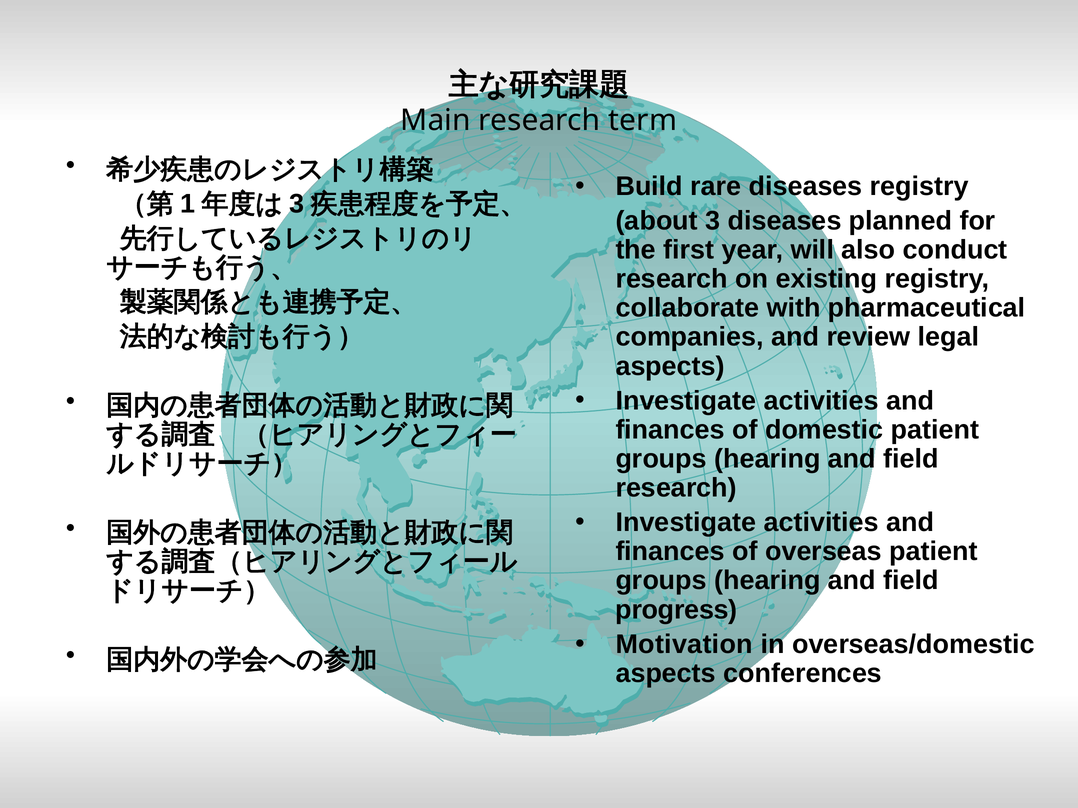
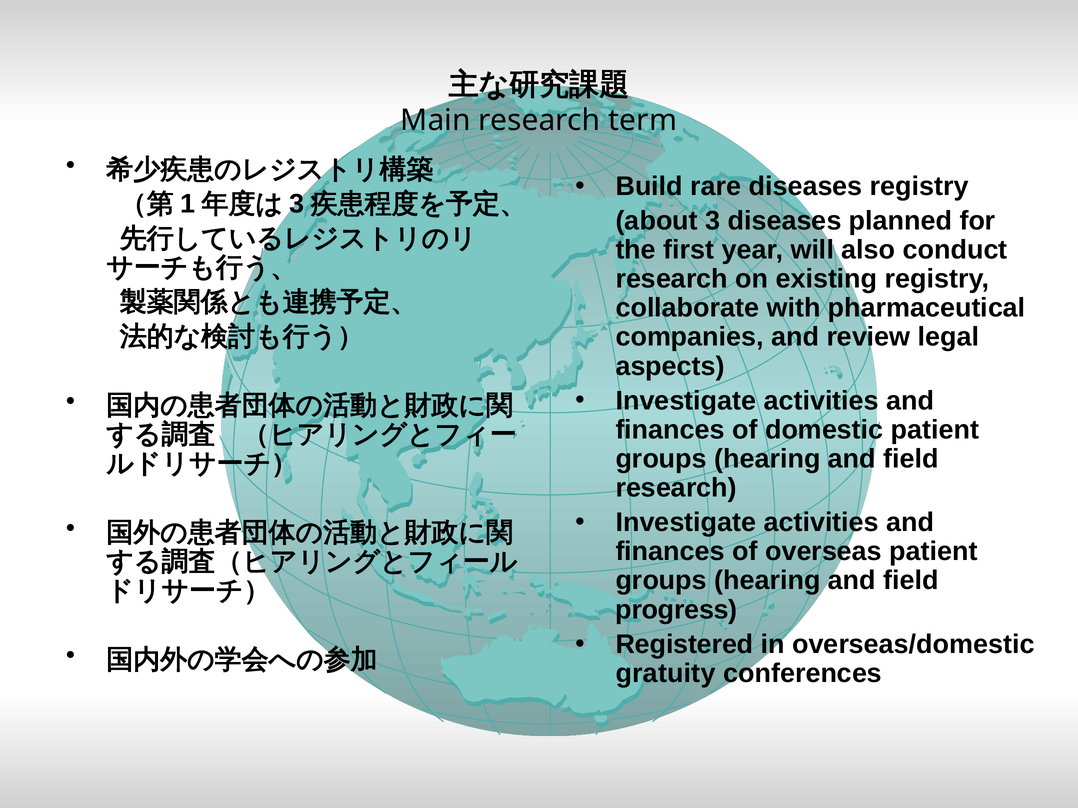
Motivation: Motivation -> Registered
aspects at (666, 674): aspects -> gratuity
